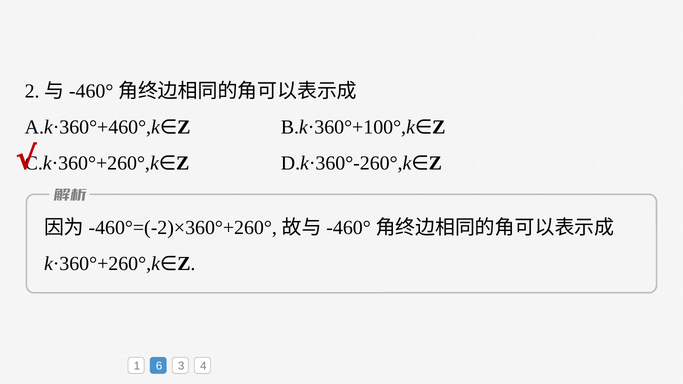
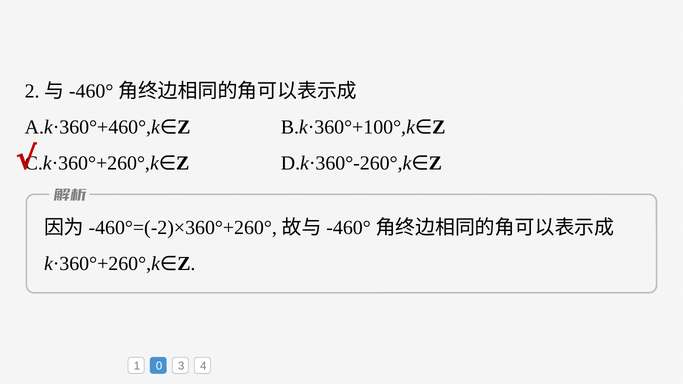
6: 6 -> 0
